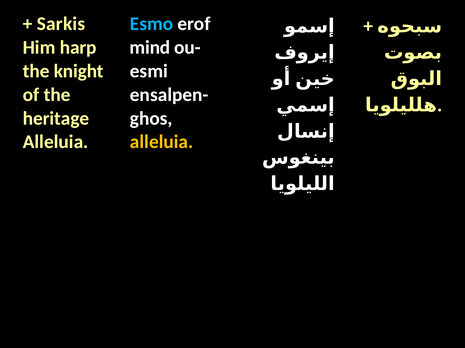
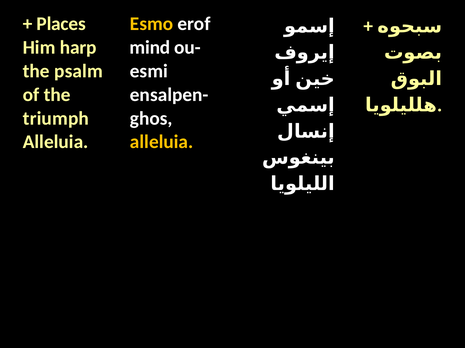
Sarkis: Sarkis -> Places
Esmo colour: light blue -> yellow
knight: knight -> psalm
heritage: heritage -> triumph
